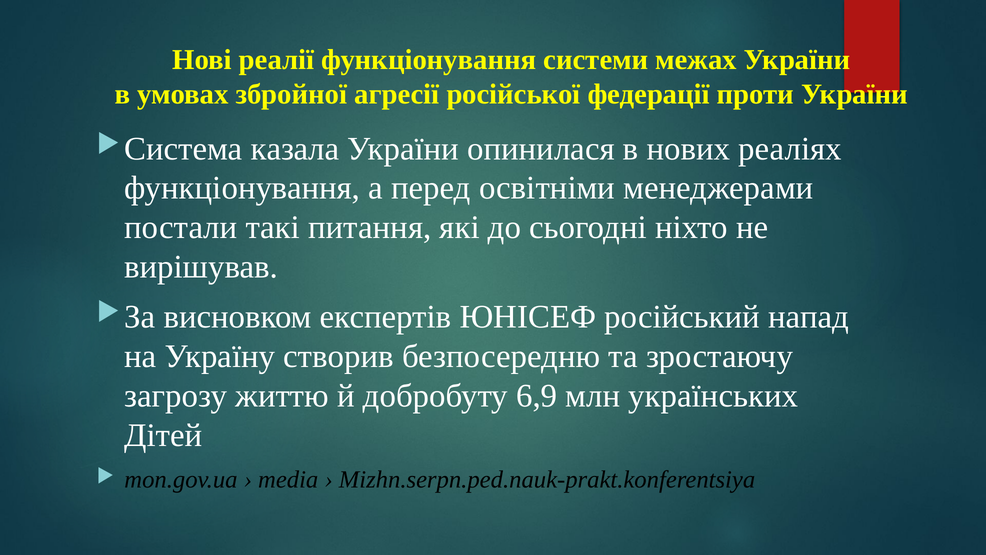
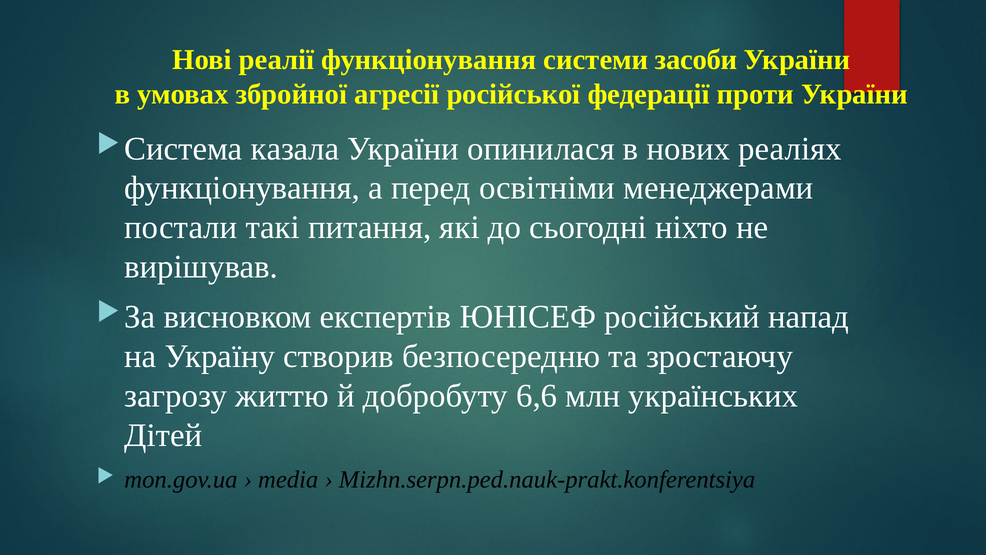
межах: межах -> засоби
6,9: 6,9 -> 6,6
